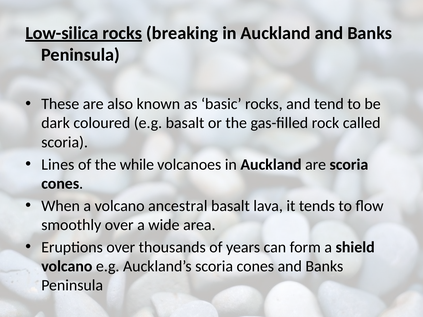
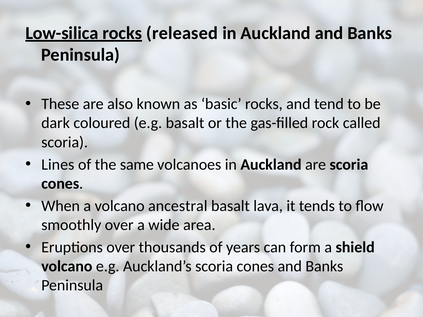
breaking: breaking -> released
while: while -> same
